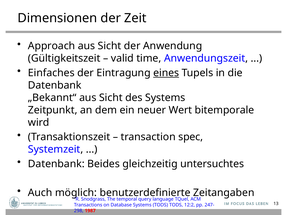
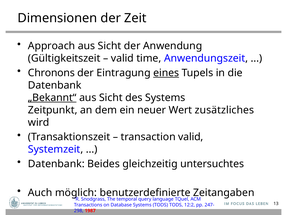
Einfaches: Einfaches -> Chronons
„Bekannt“ underline: none -> present
bitemporale: bitemporale -> zusätzliches
transaction spec: spec -> valid
